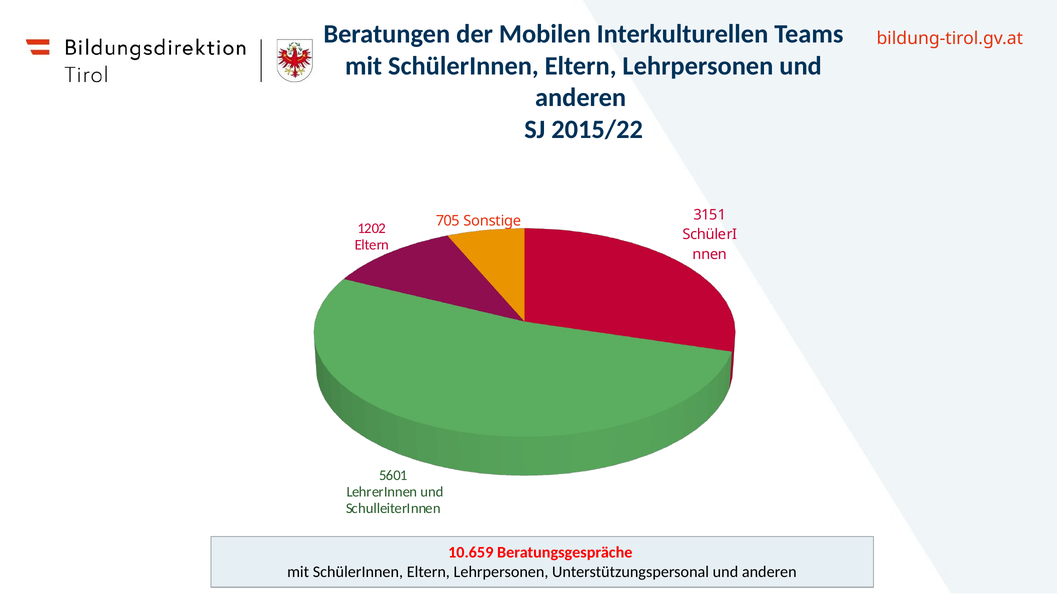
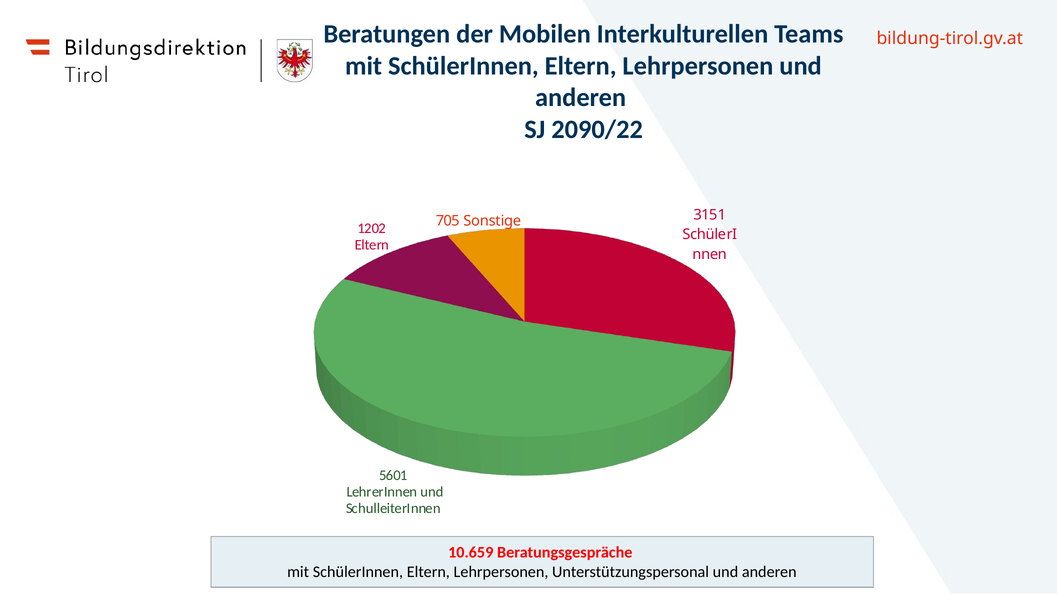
2015/22: 2015/22 -> 2090/22
